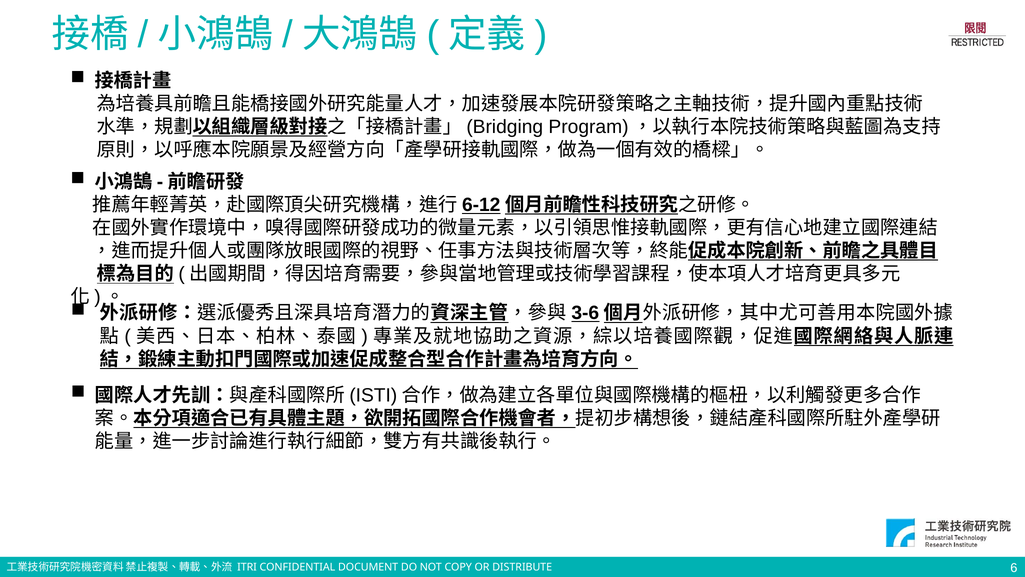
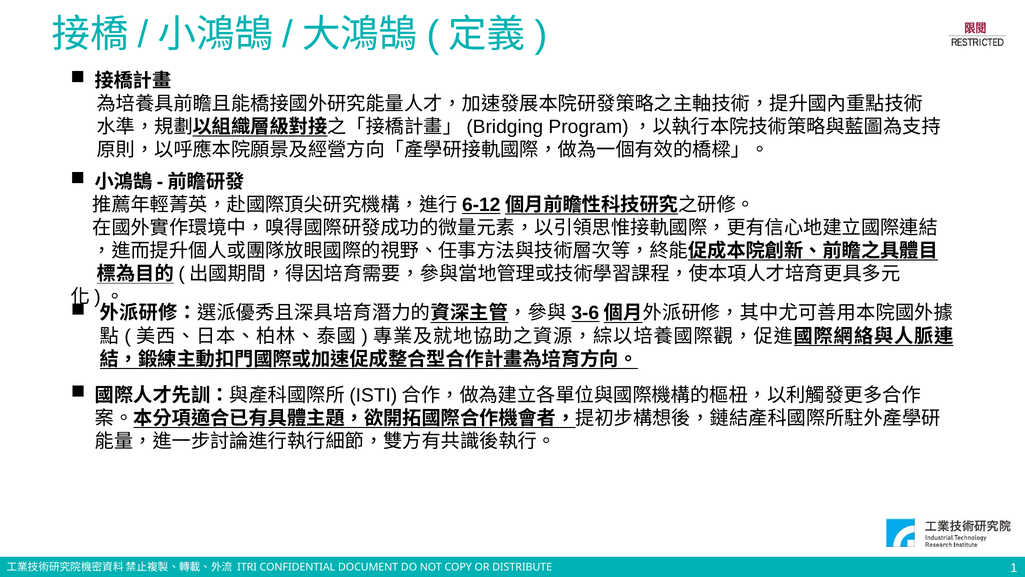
6: 6 -> 1
